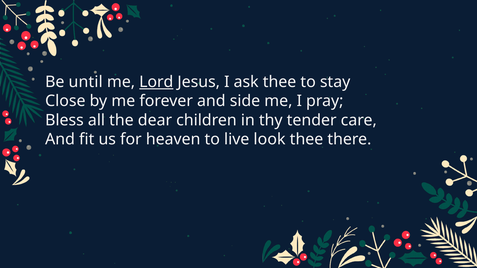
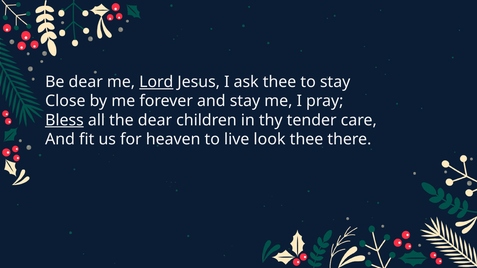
Be until: until -> dear
and side: side -> stay
Bless underline: none -> present
